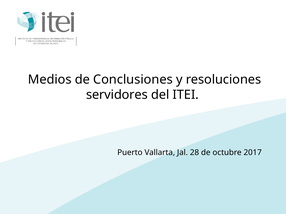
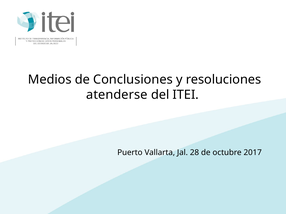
servidores: servidores -> atenderse
